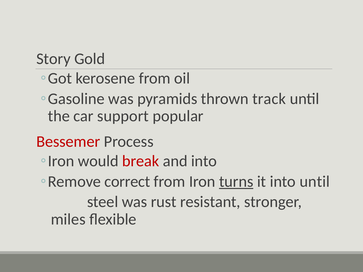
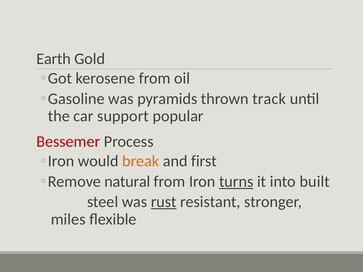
Story: Story -> Earth
break colour: red -> orange
and into: into -> first
correct: correct -> natural
into until: until -> built
rust underline: none -> present
